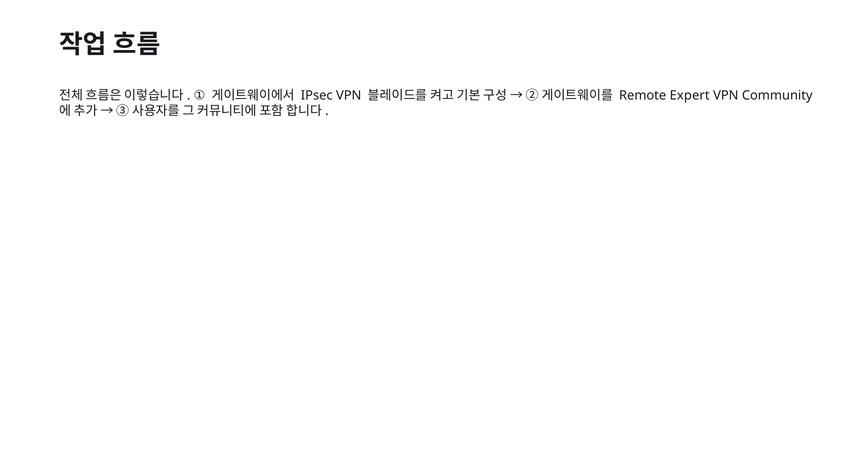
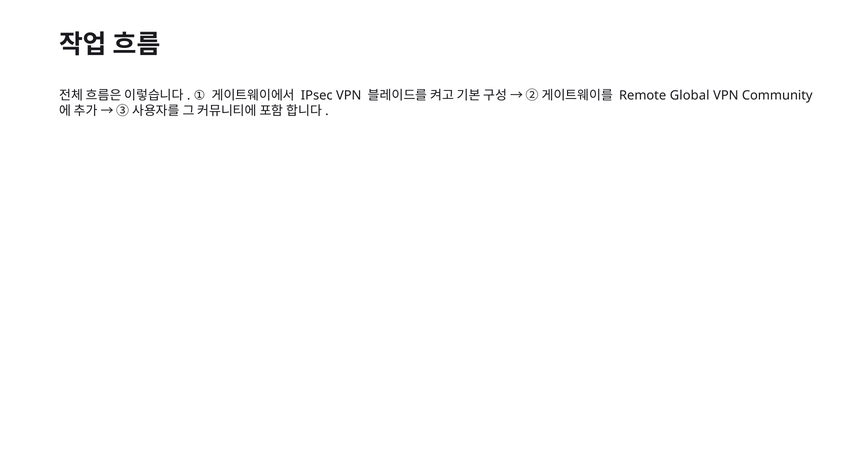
Expert: Expert -> Global
